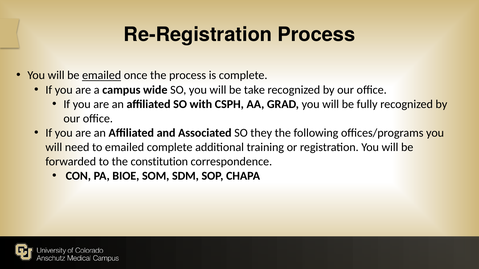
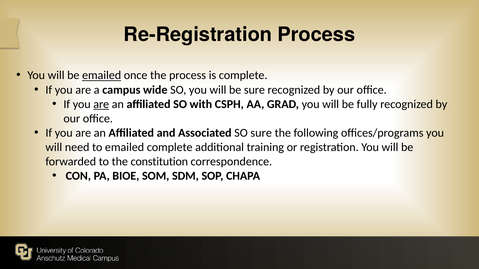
be take: take -> sure
are at (101, 104) underline: none -> present
SO they: they -> sure
